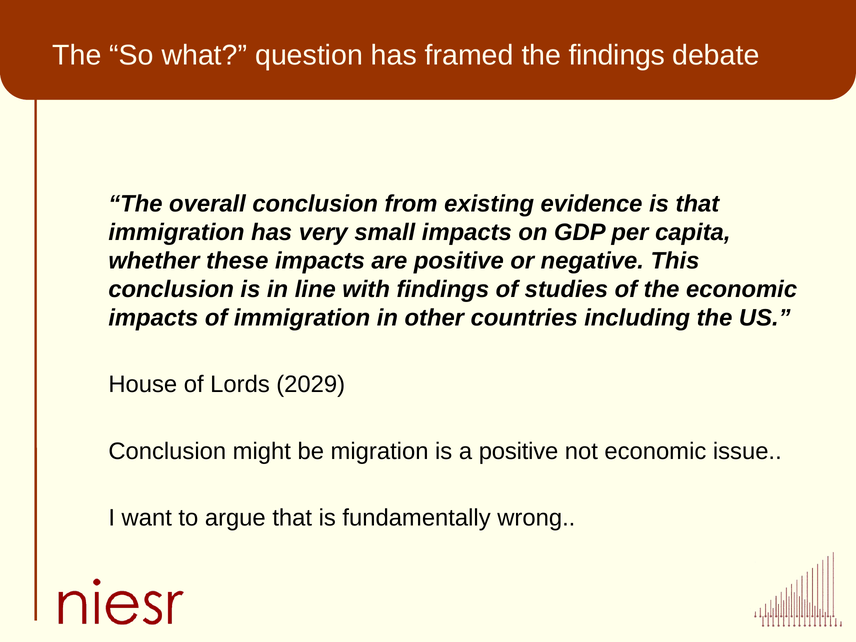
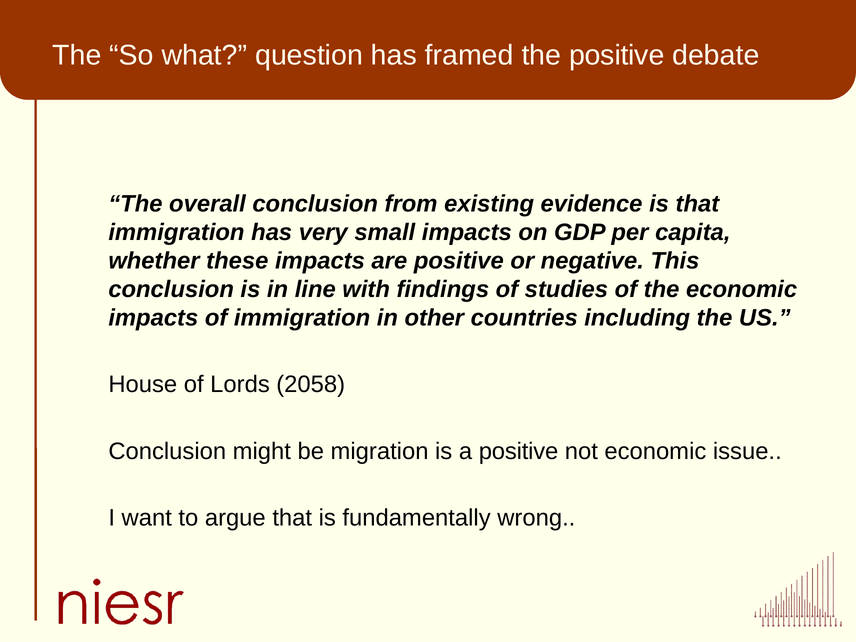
the findings: findings -> positive
2029: 2029 -> 2058
